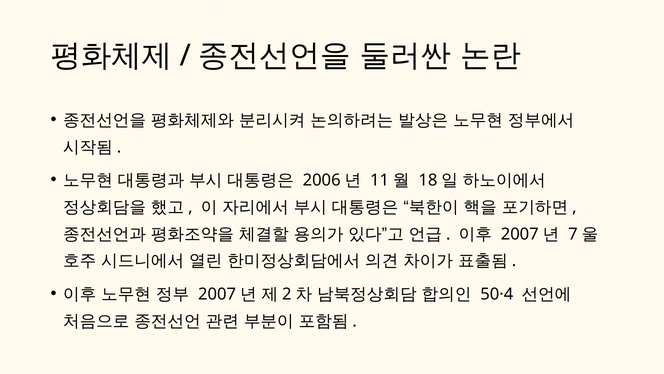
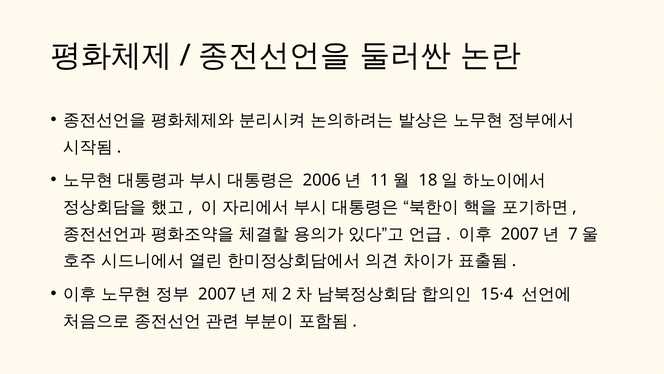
50·4: 50·4 -> 15·4
